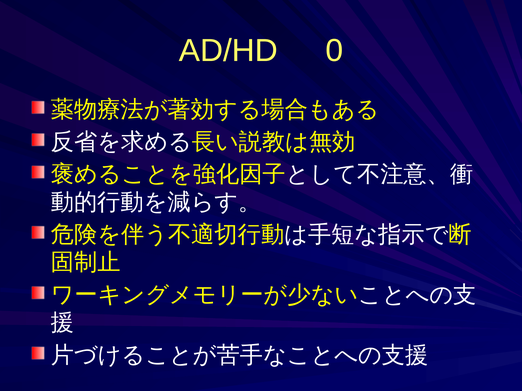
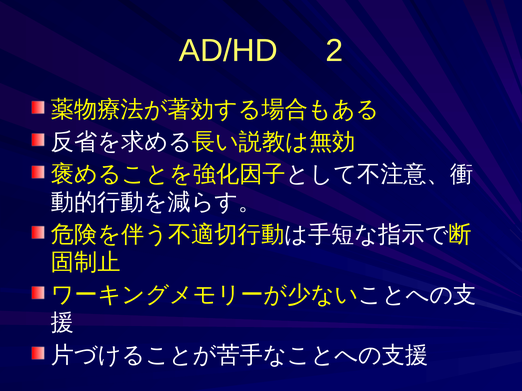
0: 0 -> 2
